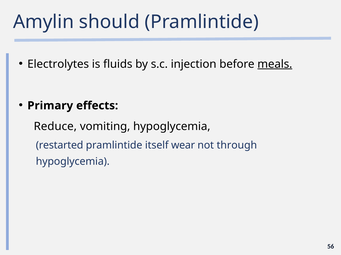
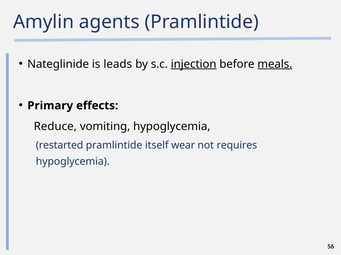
should: should -> agents
Electrolytes: Electrolytes -> Nateglinide
fluids: fluids -> leads
injection underline: none -> present
through: through -> requires
